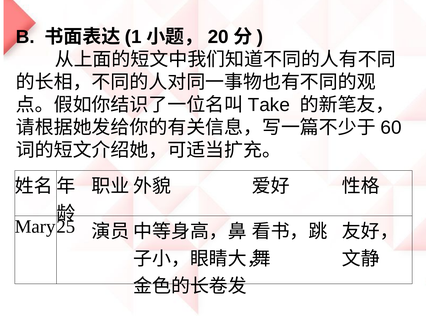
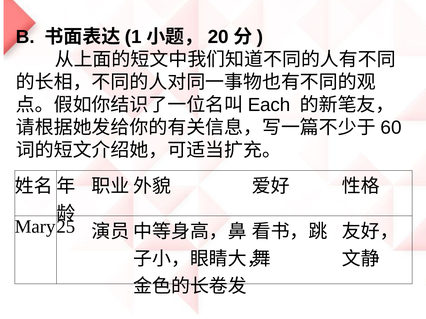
Take: Take -> Each
